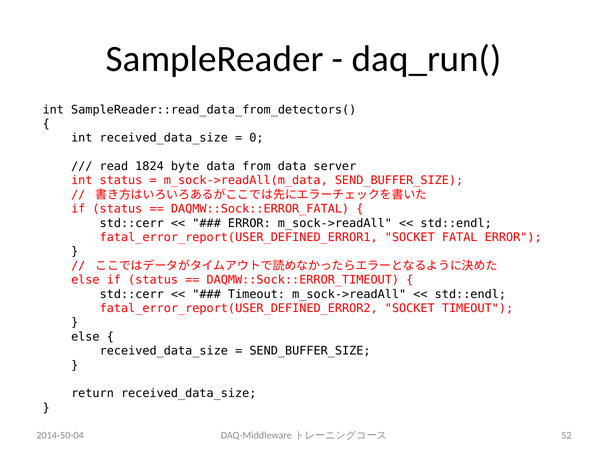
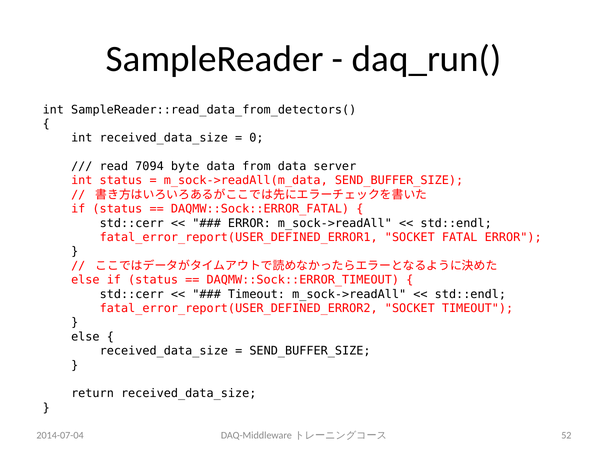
1824: 1824 -> 7094
2014-50-04: 2014-50-04 -> 2014-07-04
